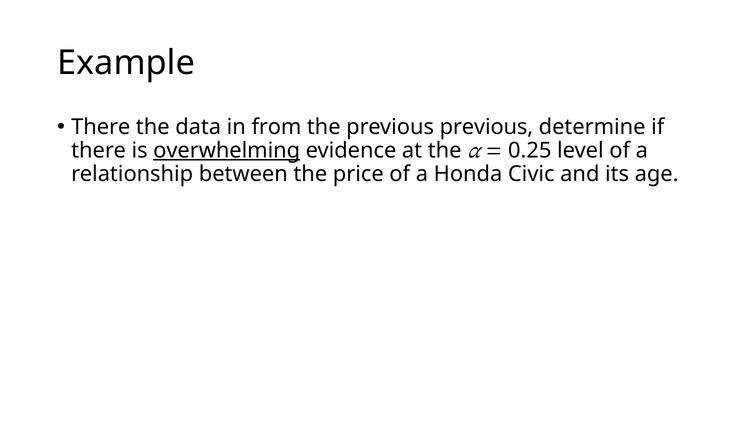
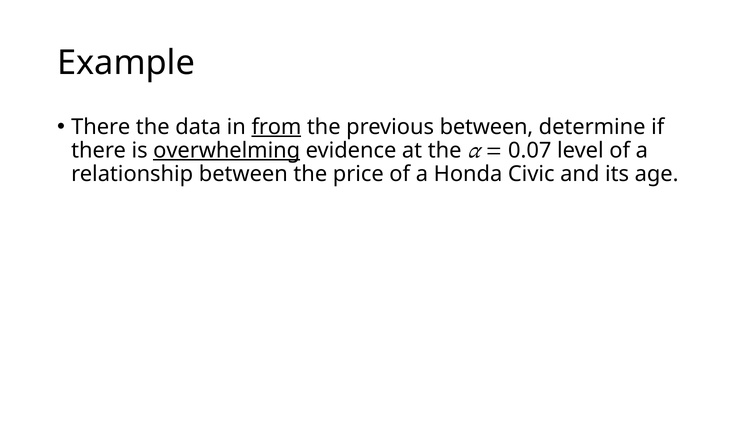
from underline: none -> present
previous previous: previous -> between
0.25: 0.25 -> 0.07
